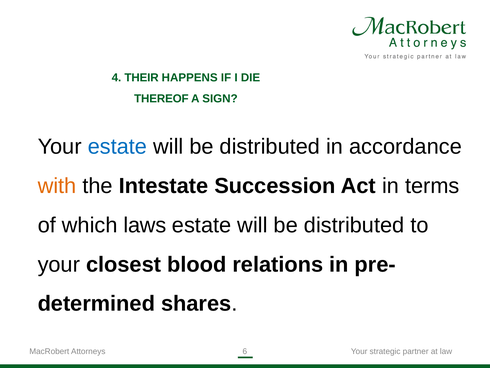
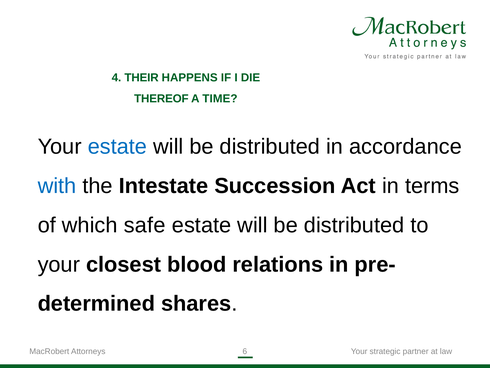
SIGN: SIGN -> TIME
with colour: orange -> blue
laws: laws -> safe
